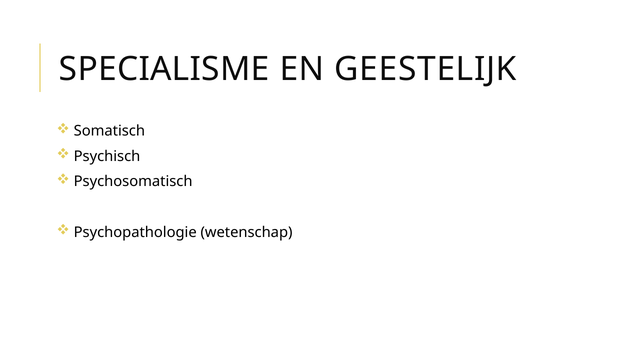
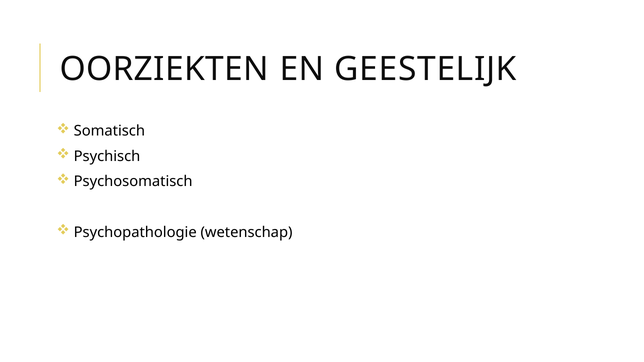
SPECIALISME: SPECIALISME -> OORZIEKTEN
